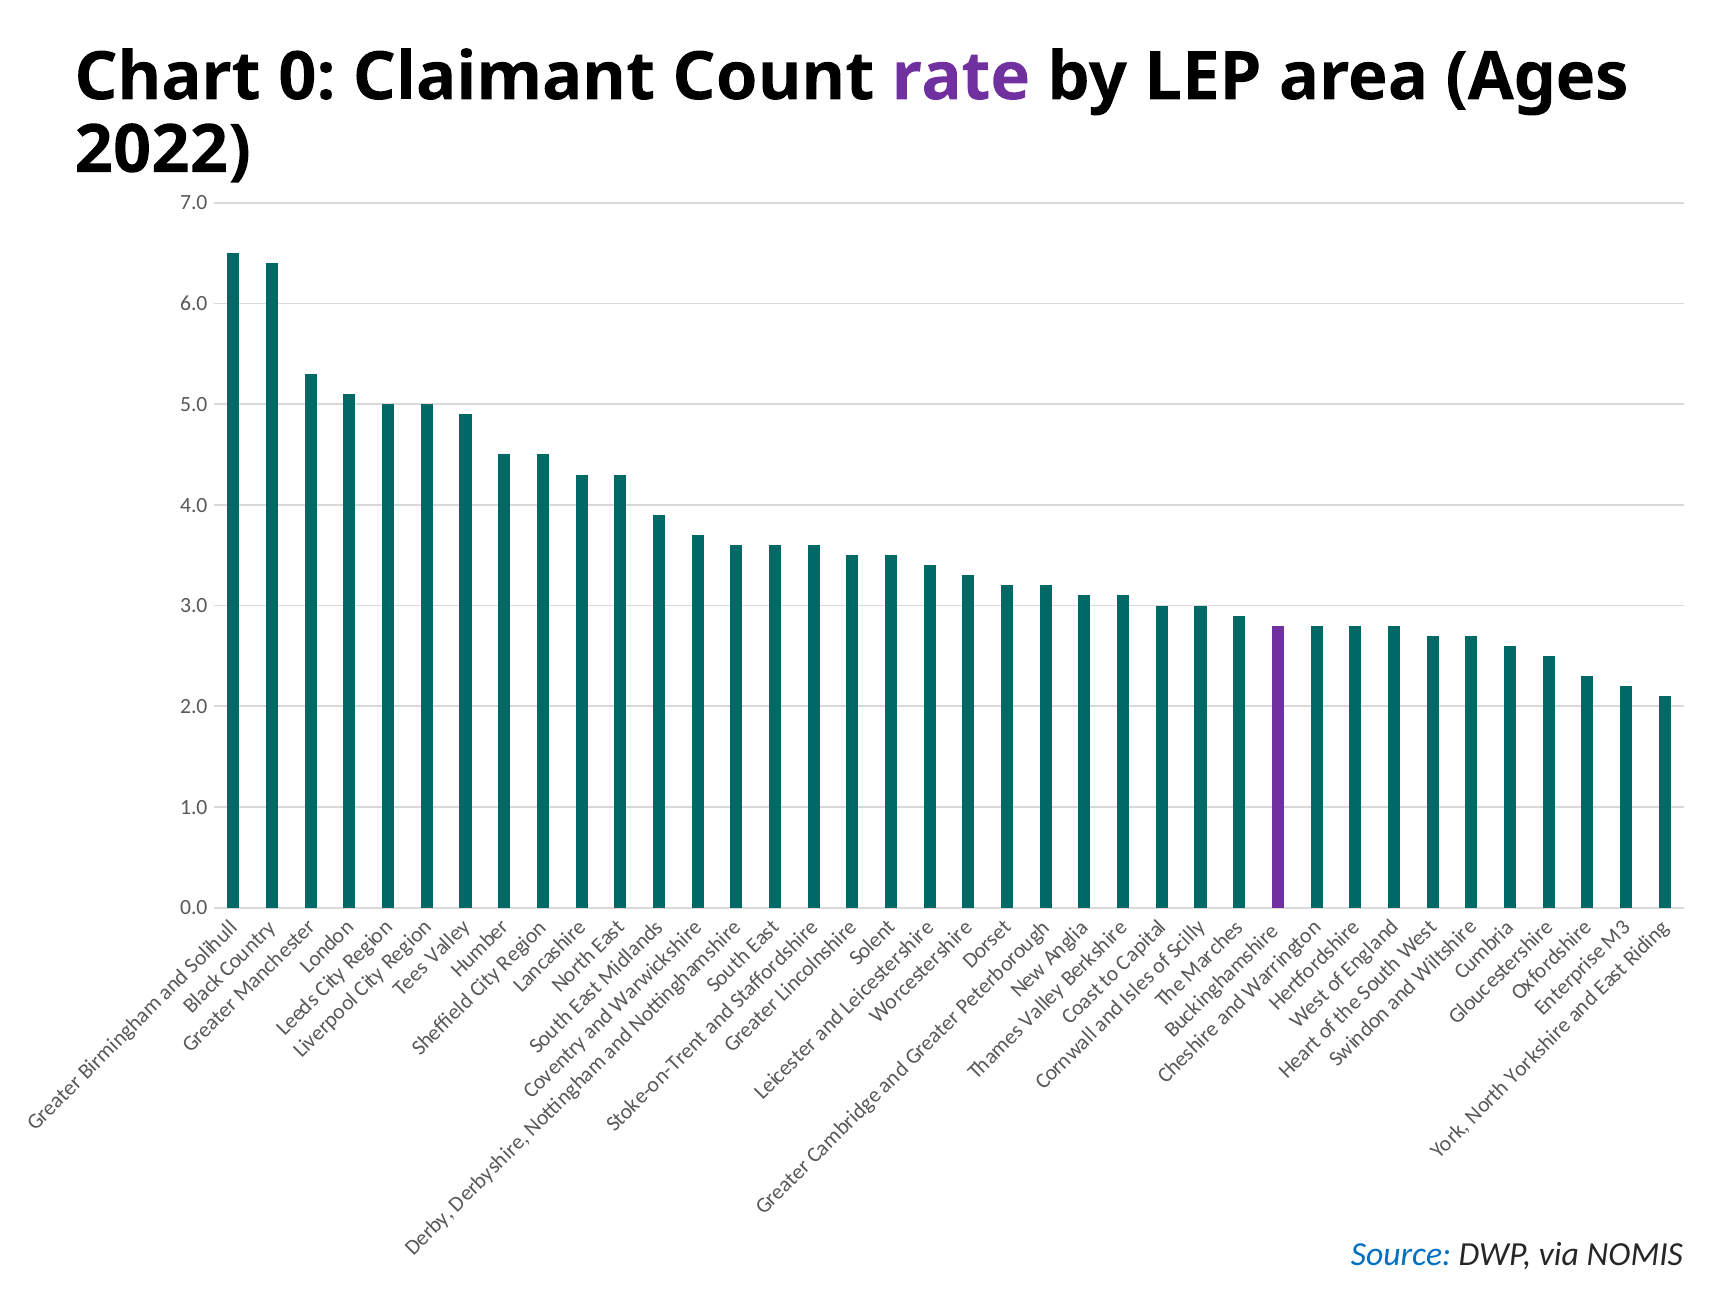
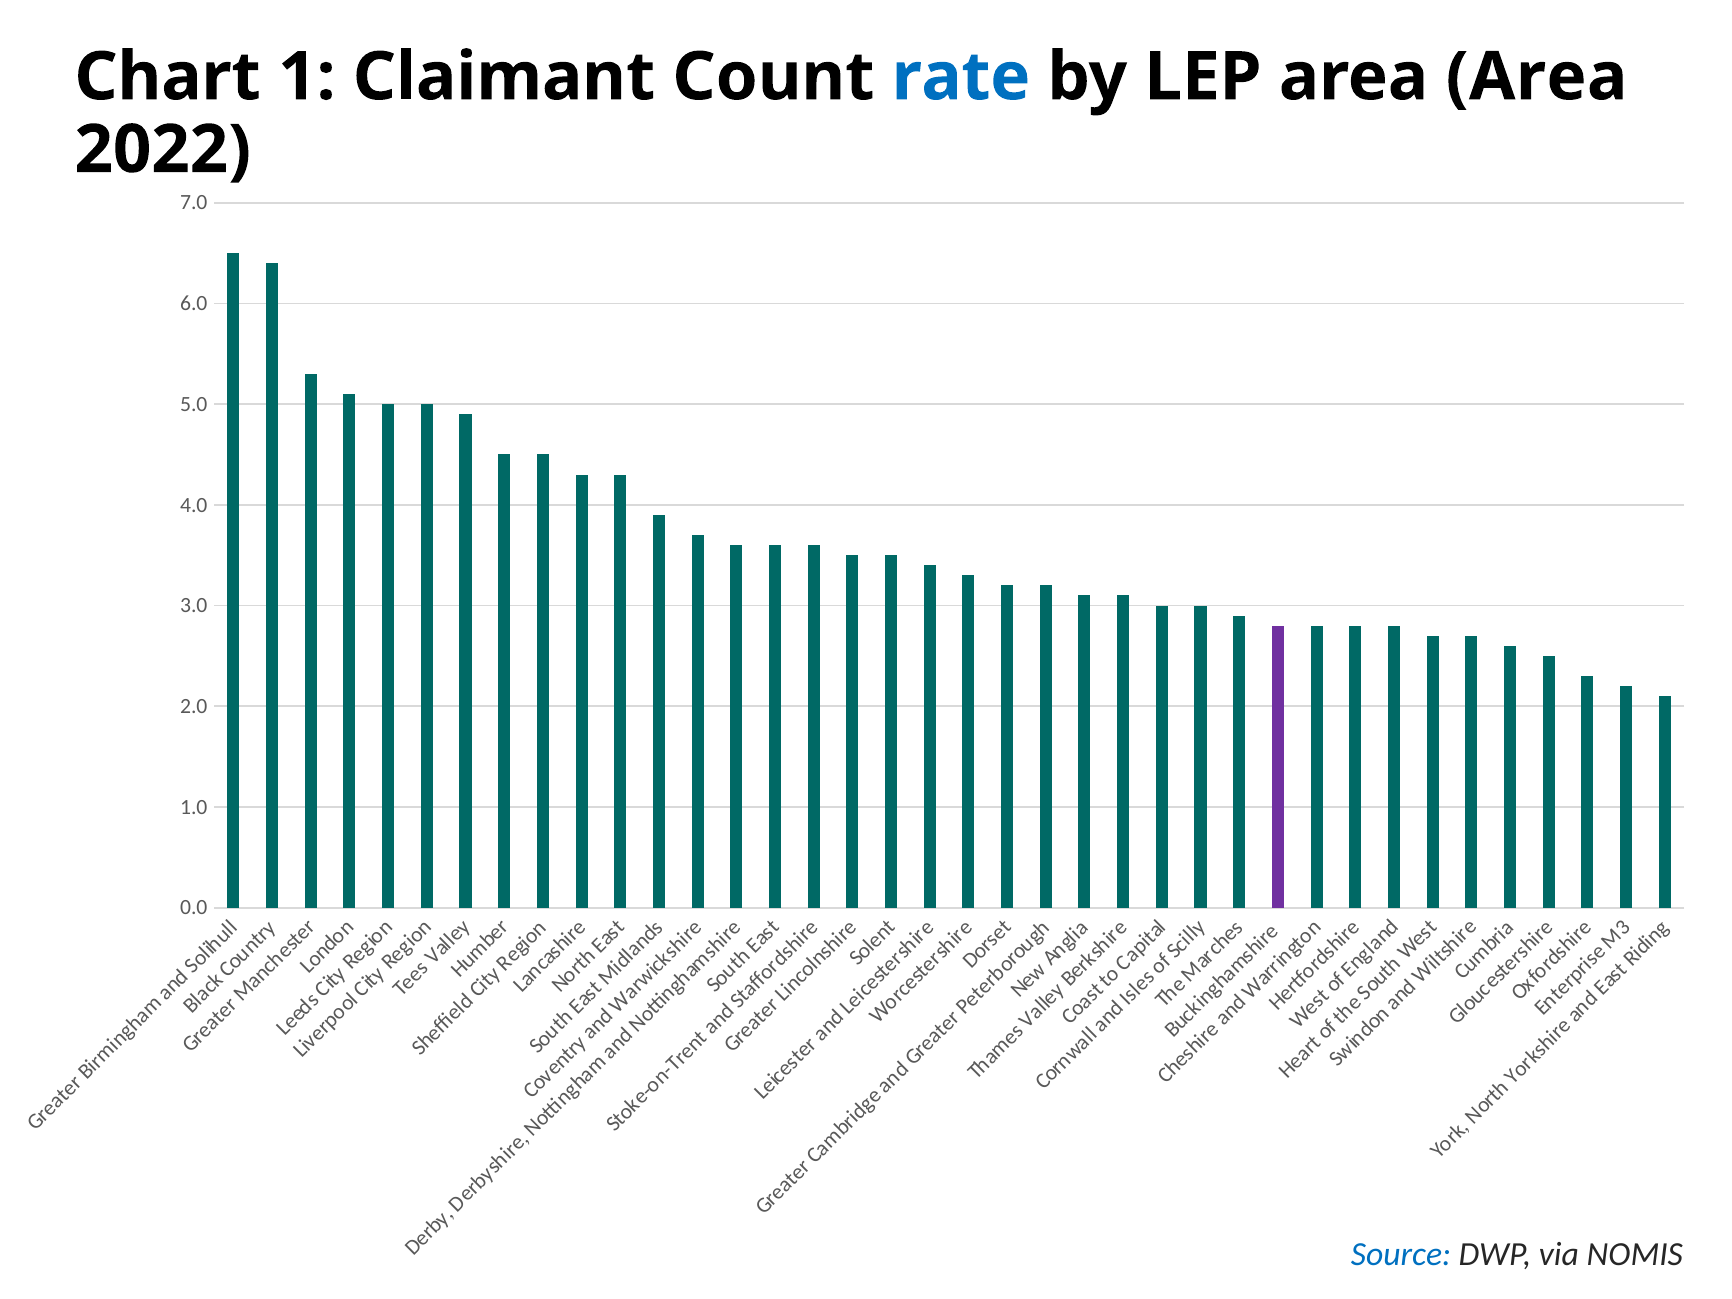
0: 0 -> 1
rate colour: purple -> blue
area Ages: Ages -> Area
